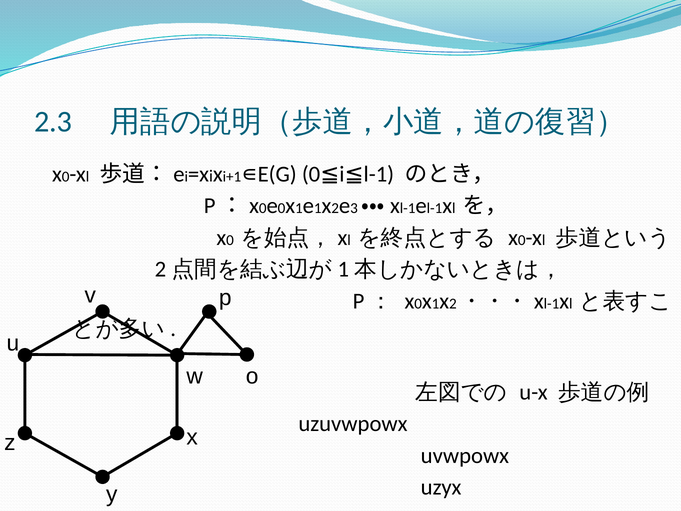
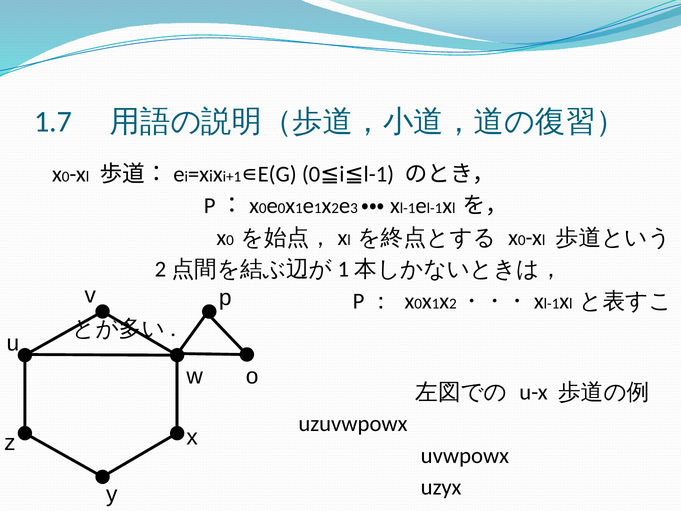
2.3: 2.3 -> 1.7
